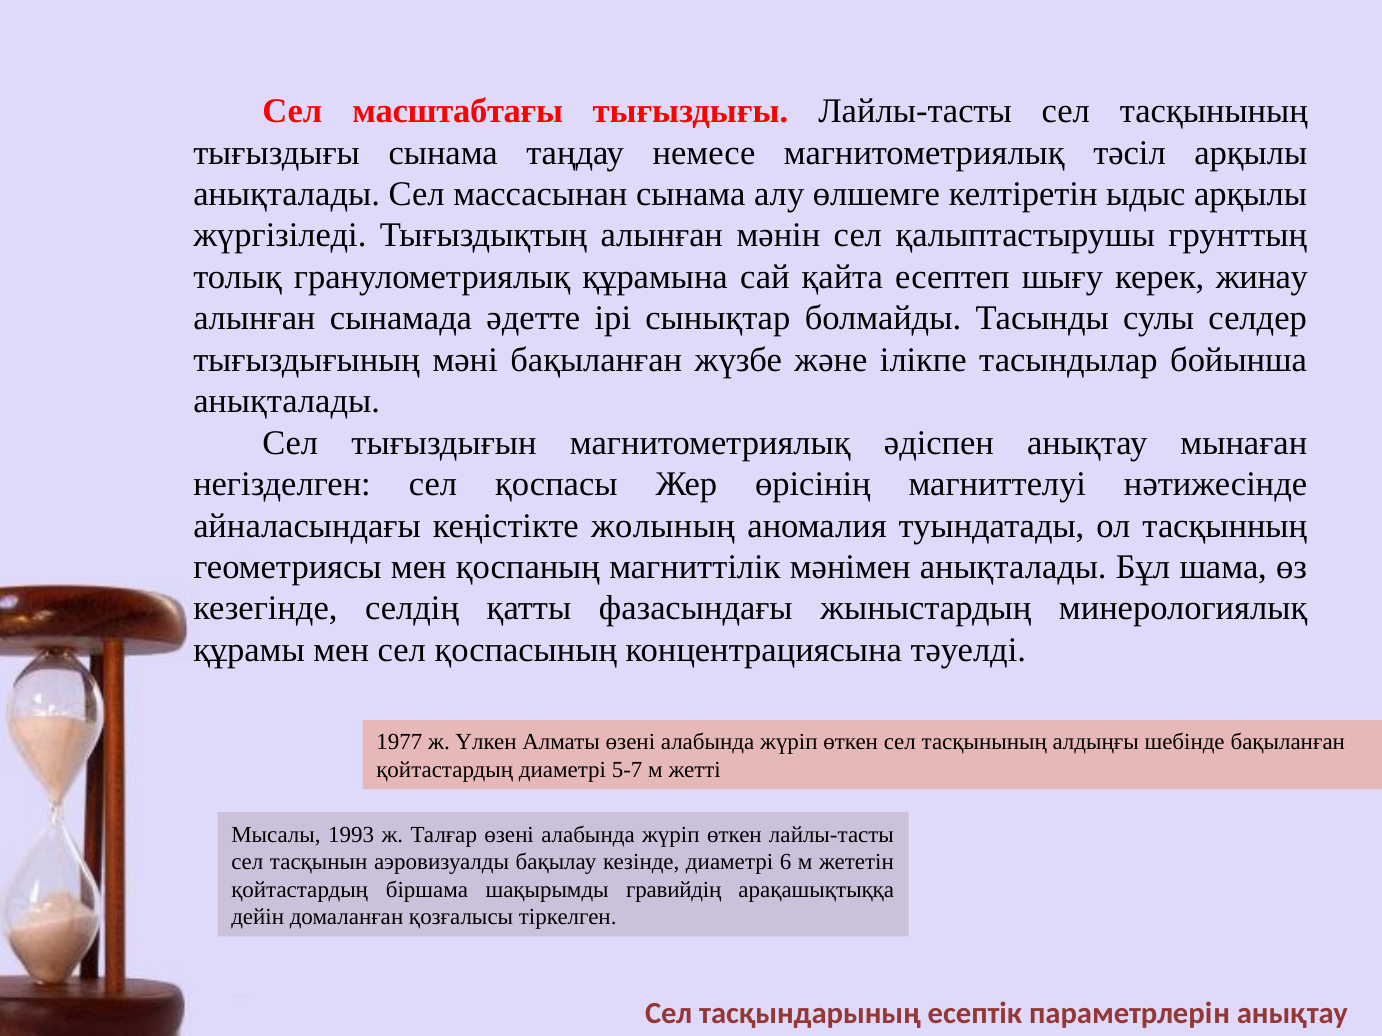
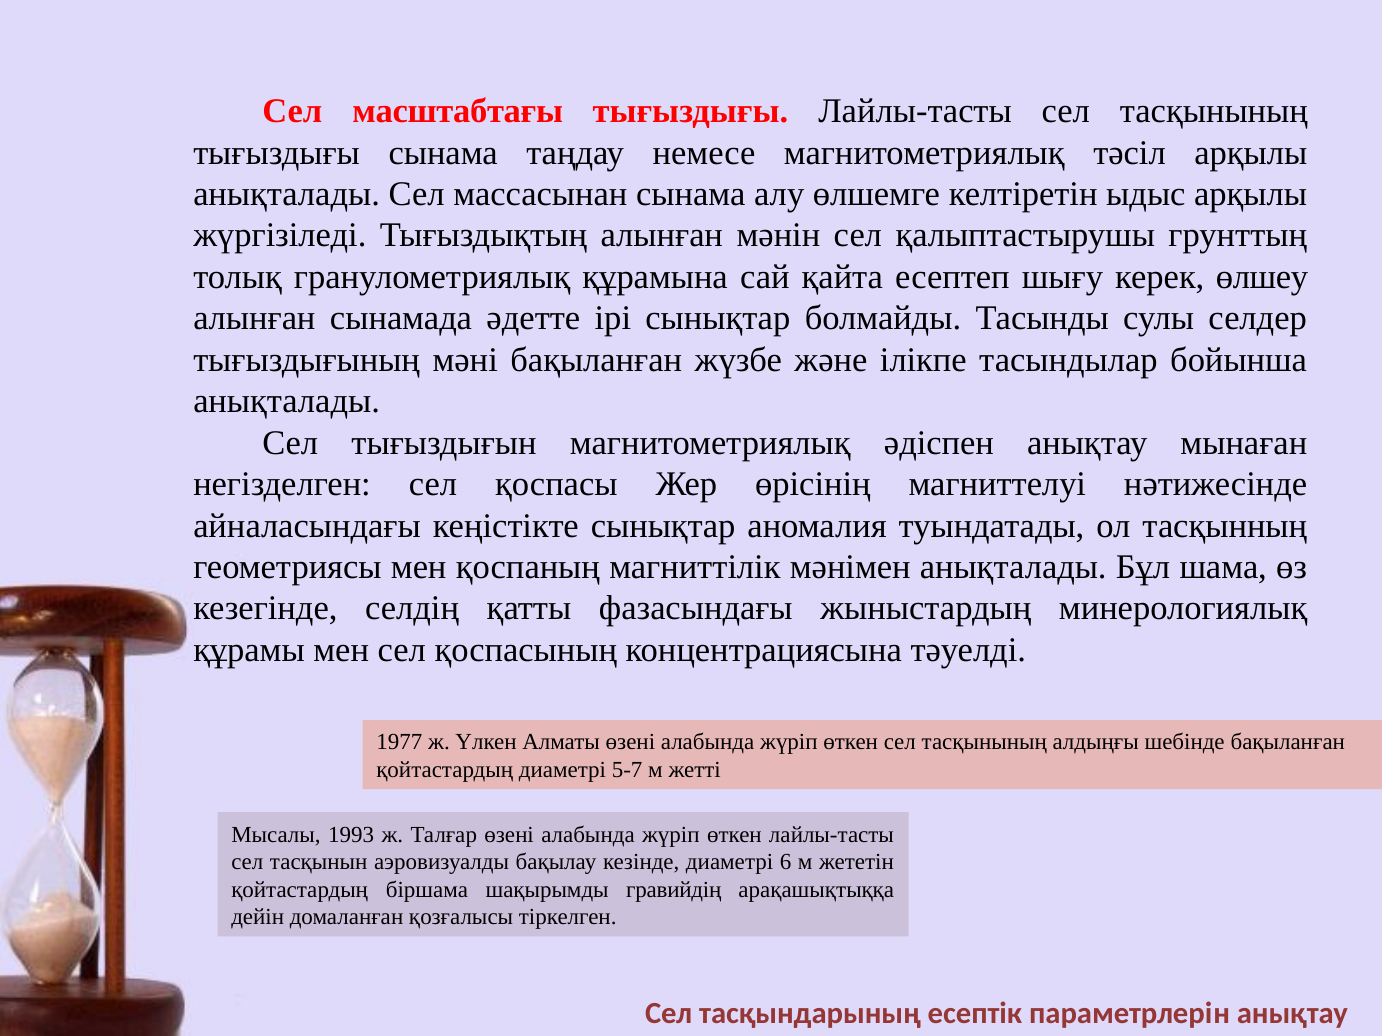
жинау: жинау -> өлшеу
кеңістікте жолының: жолының -> сынықтар
